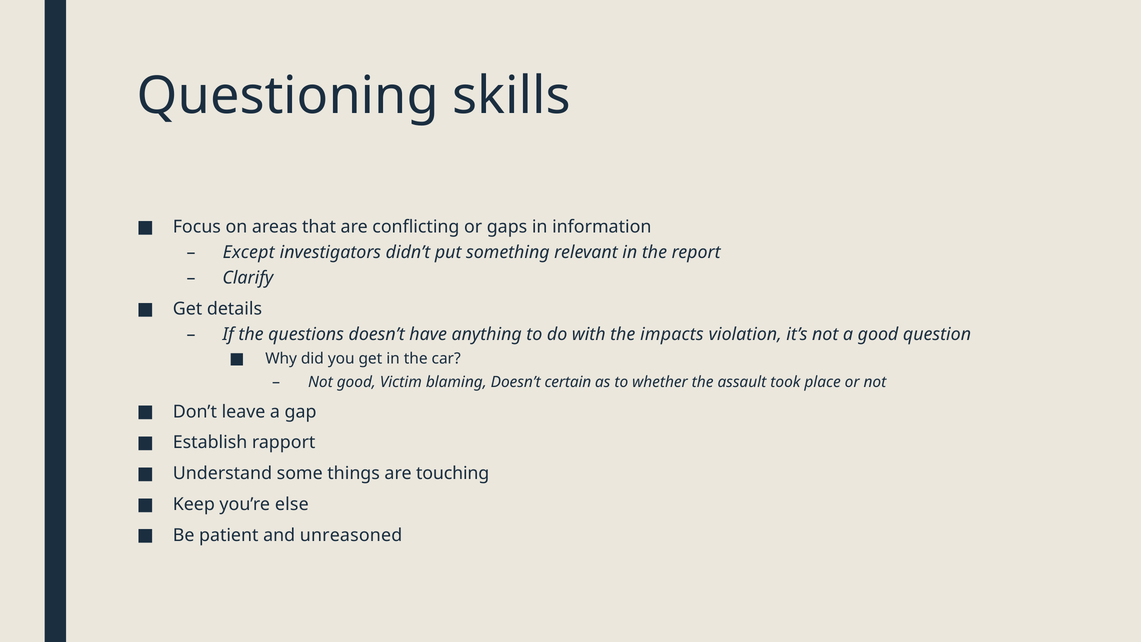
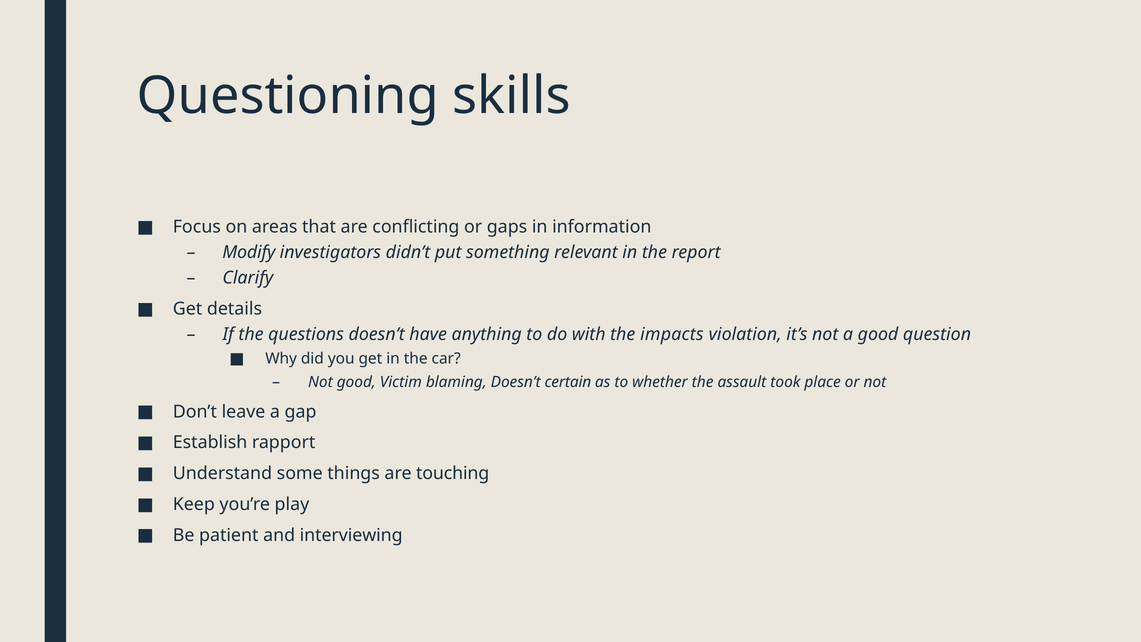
Except: Except -> Modify
else: else -> play
unreasoned: unreasoned -> interviewing
